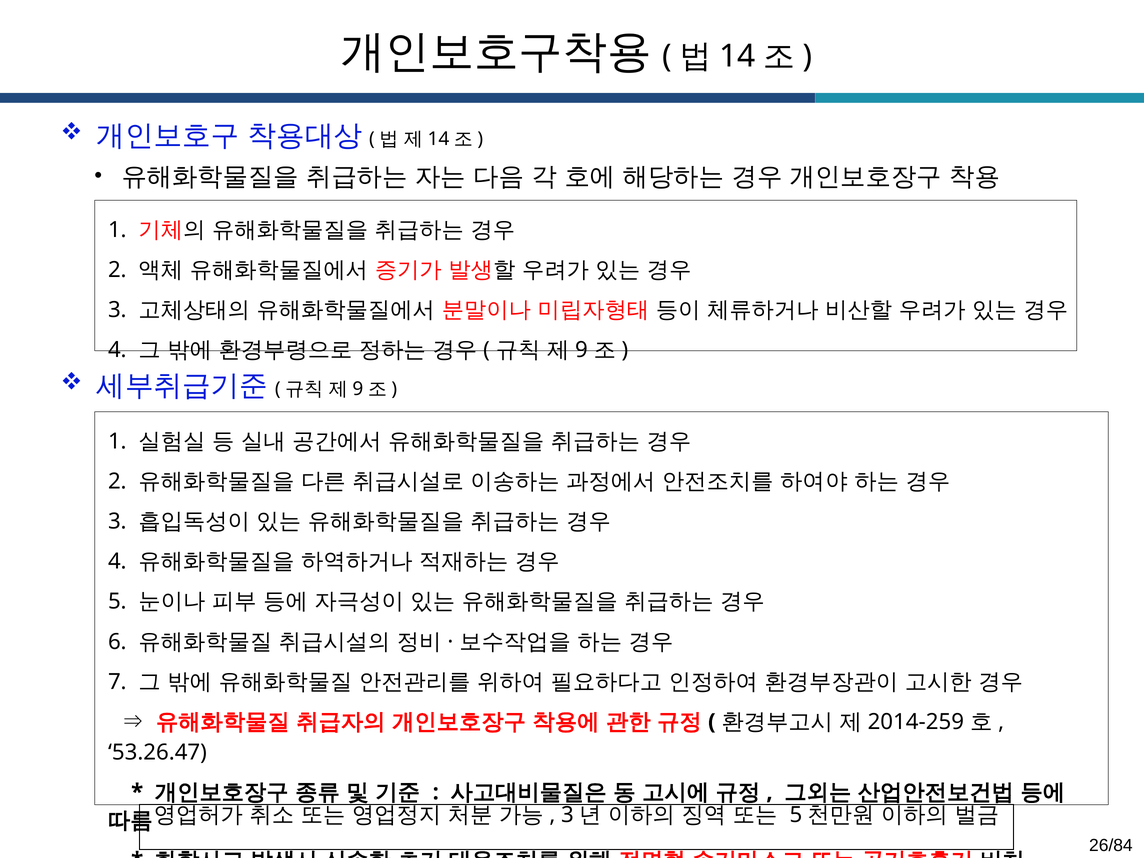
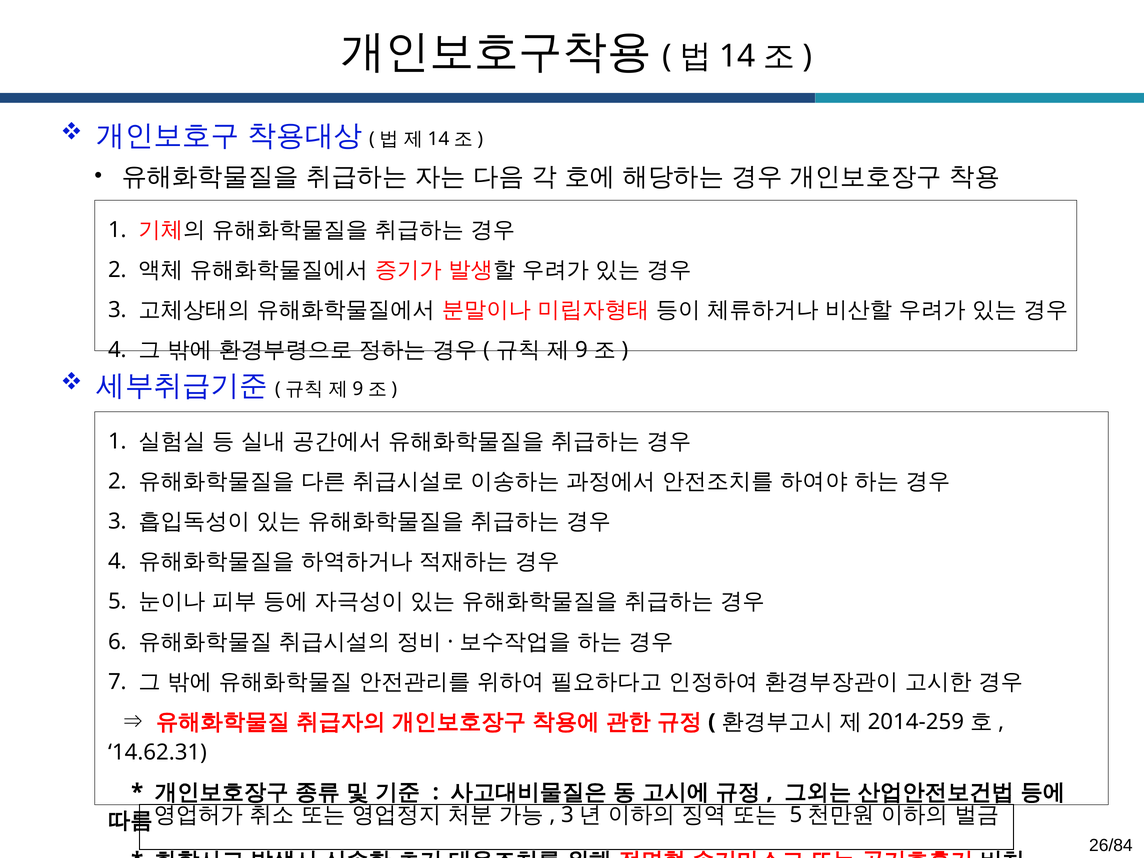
53.26.47: 53.26.47 -> 14.62.31
